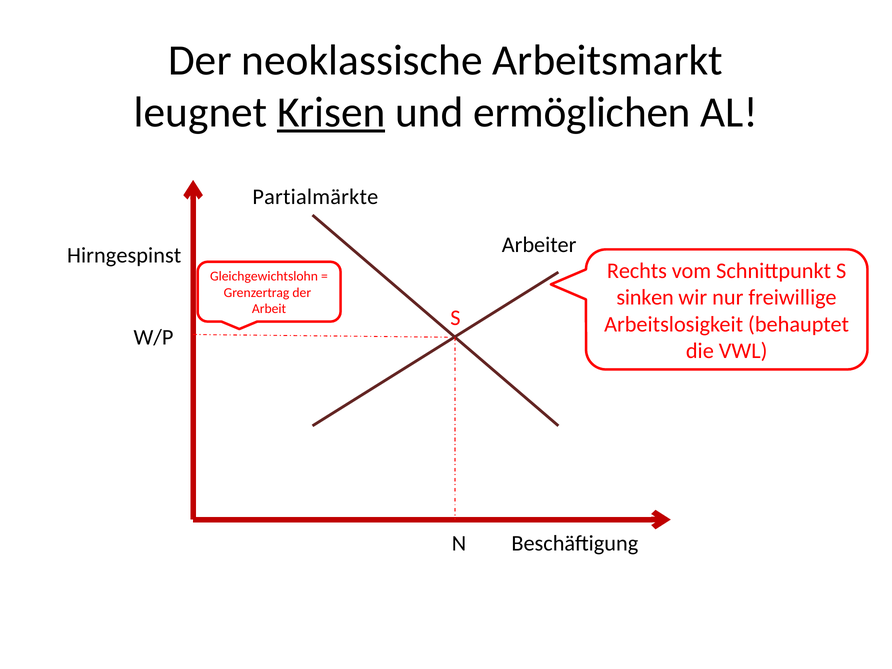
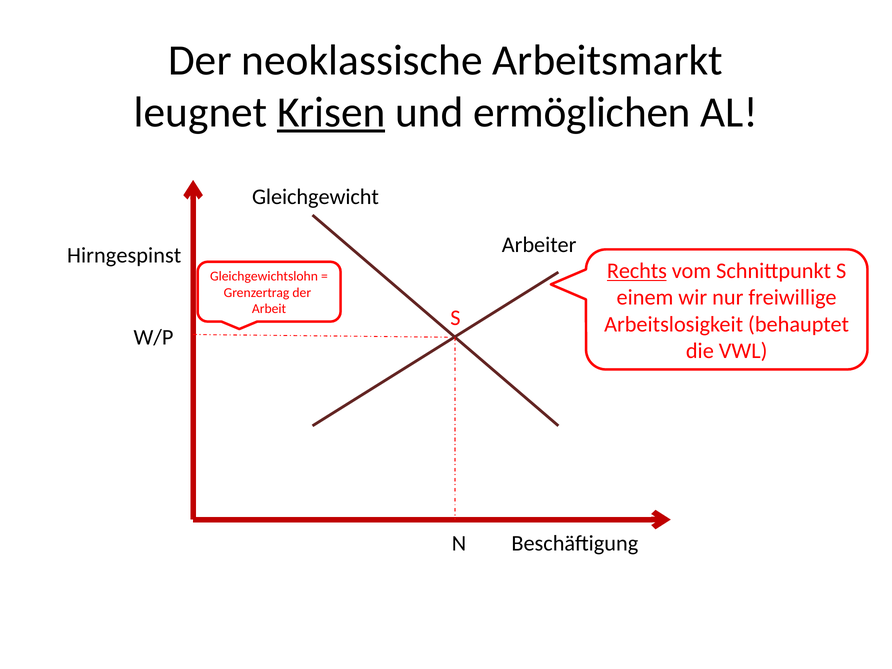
Partialmärkte: Partialmärkte -> Gleichgewicht
Rechts underline: none -> present
sinken: sinken -> einem
